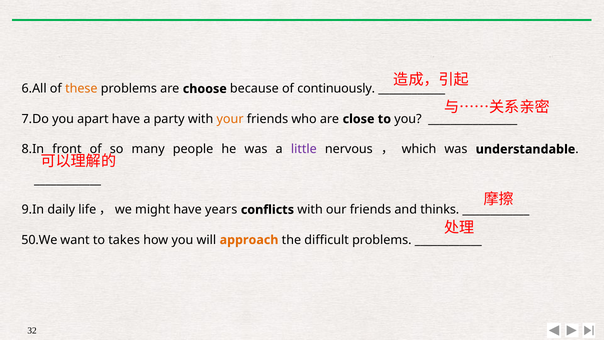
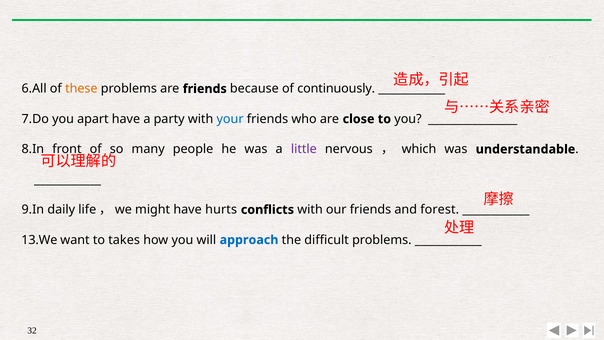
are choose: choose -> friends
your colour: orange -> blue
years: years -> hurts
thinks: thinks -> forest
50.We: 50.We -> 13.We
approach colour: orange -> blue
